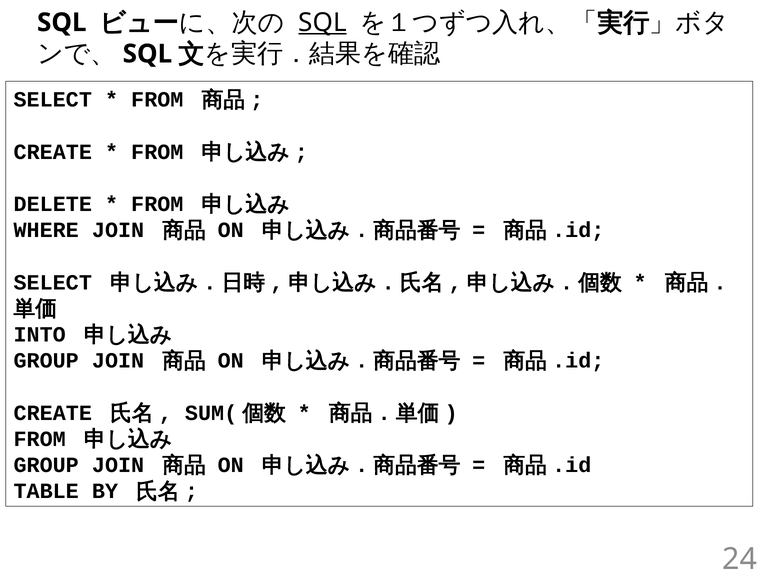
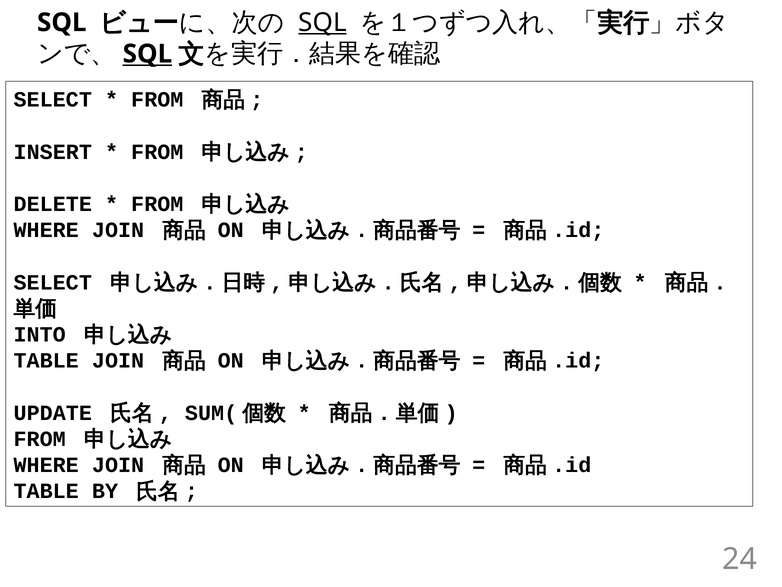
SQL at (147, 54) underline: none -> present
CREATE at (53, 152): CREATE -> INSERT
GROUP at (46, 360): GROUP -> TABLE
CREATE at (53, 412): CREATE -> UPDATE
GROUP at (46, 465): GROUP -> WHERE
